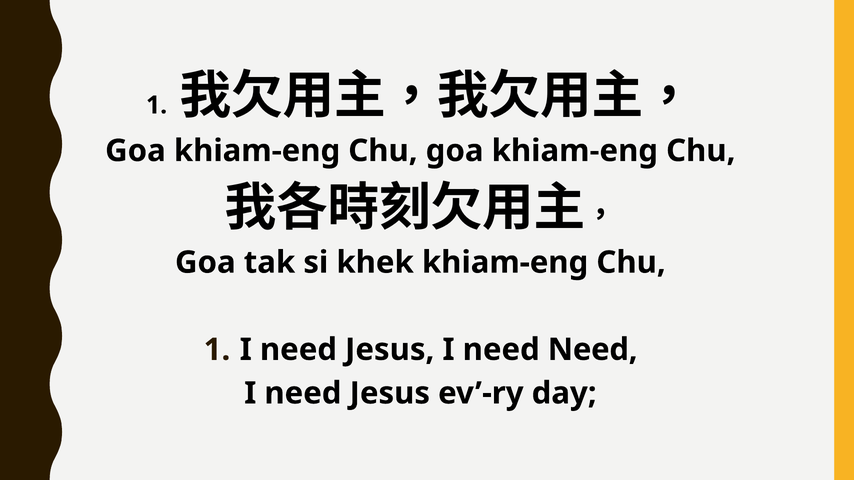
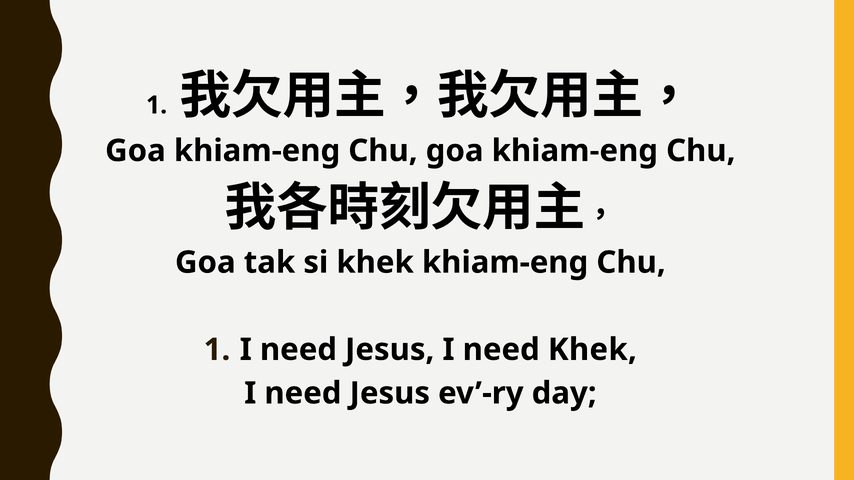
need Need: Need -> Khek
